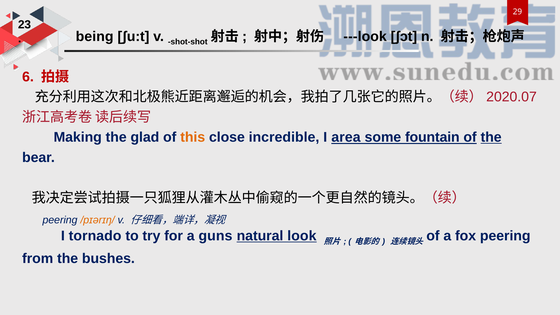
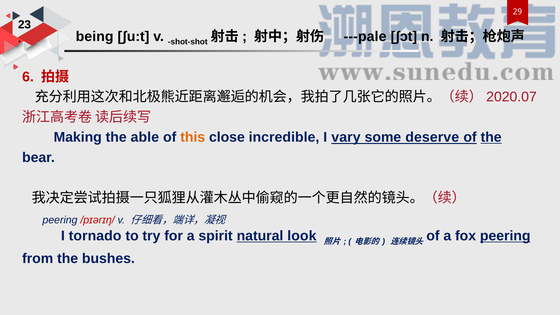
---look: ---look -> ---pale
glad: glad -> able
area: area -> vary
fountain: fountain -> deserve
/pɪərɪŋ/ colour: orange -> red
guns: guns -> spirit
peering at (505, 236) underline: none -> present
